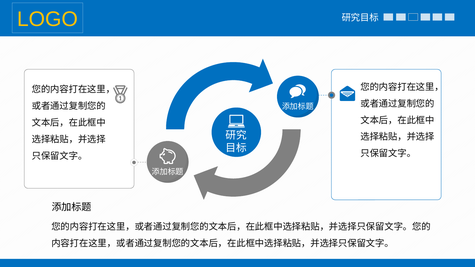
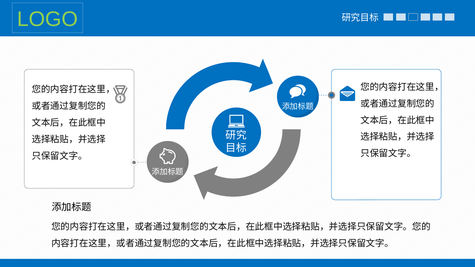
LOGO colour: yellow -> light green
